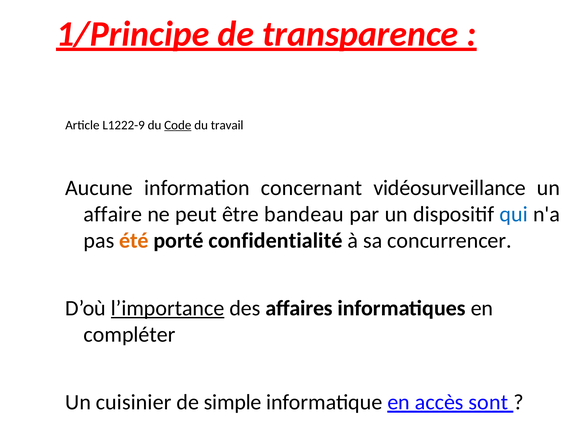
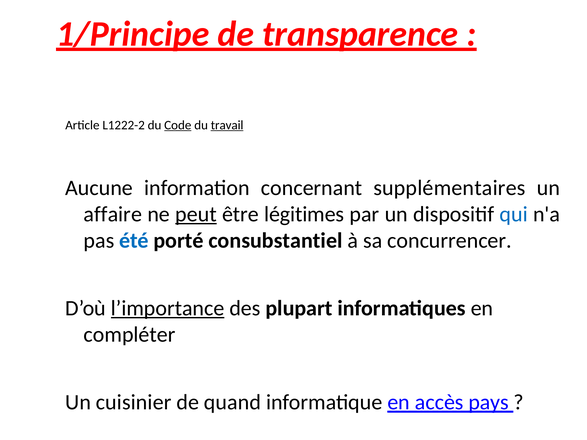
L1222-9: L1222-9 -> L1222-2
travail underline: none -> present
vidéosurveillance: vidéosurveillance -> supplémentaires
peut underline: none -> present
bandeau: bandeau -> légitimes
été colour: orange -> blue
confidentialité: confidentialité -> consubstantiel
affaires: affaires -> plupart
simple: simple -> quand
sont: sont -> pays
